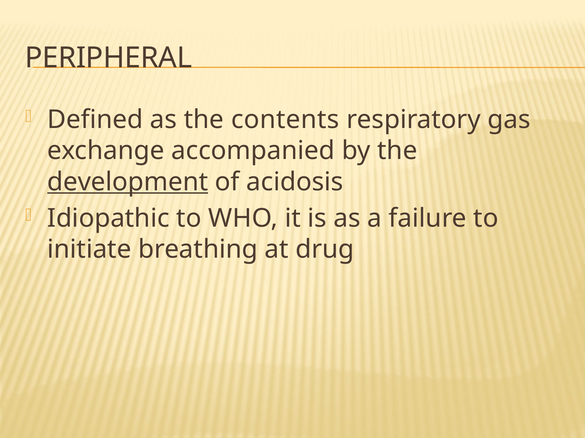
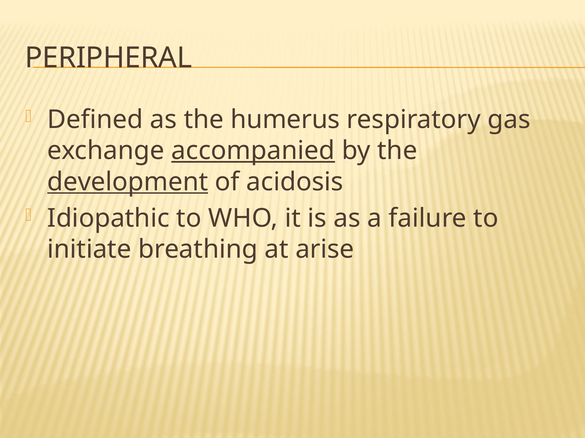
contents: contents -> humerus
accompanied underline: none -> present
drug: drug -> arise
